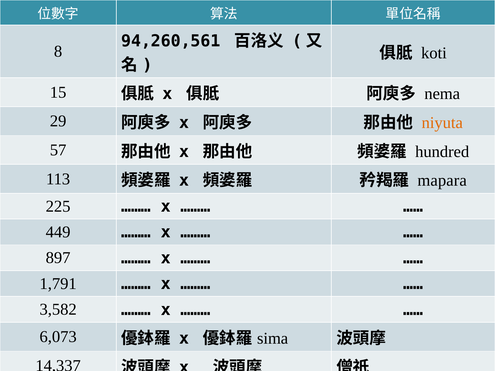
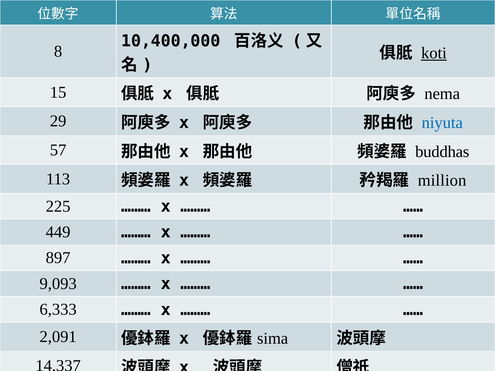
94,260,561: 94,260,561 -> 10,400,000
koti underline: none -> present
niyuta colour: orange -> blue
hundred: hundred -> buddhas
mapara: mapara -> million
1,791: 1,791 -> 9,093
3,582: 3,582 -> 6,333
6,073: 6,073 -> 2,091
